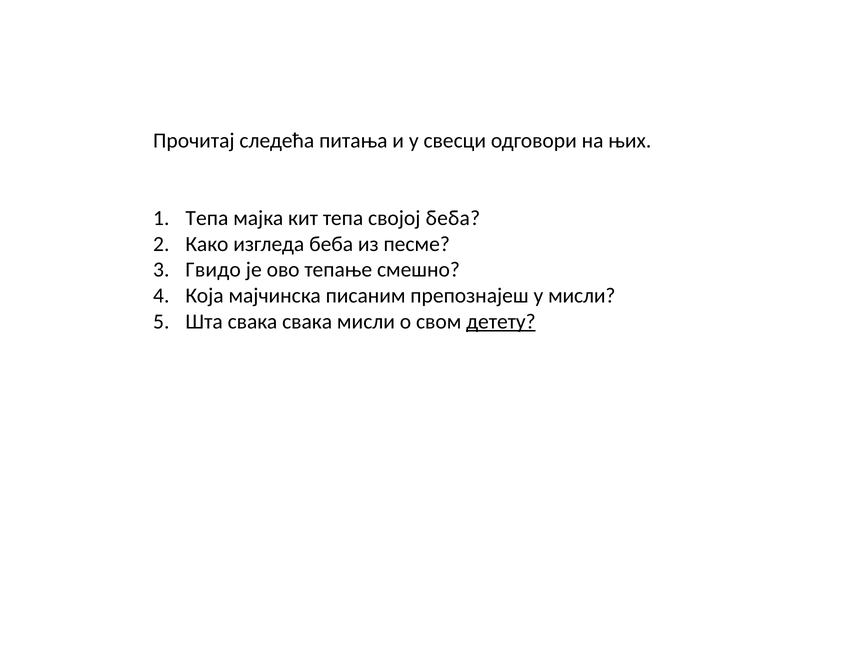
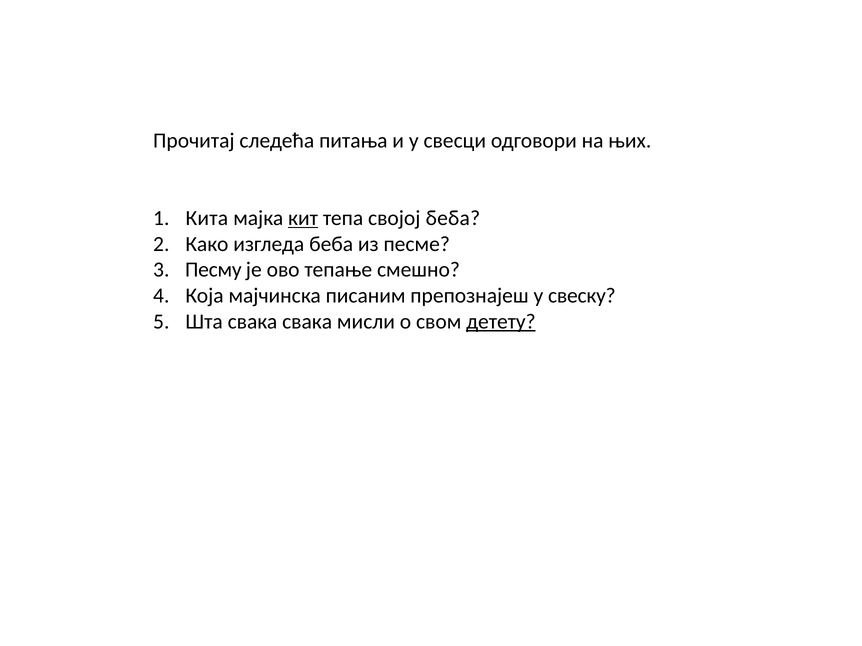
Тепа at (207, 218): Тепа -> Кита
кит underline: none -> present
Гвидо: Гвидо -> Песму
у мисли: мисли -> свеску
